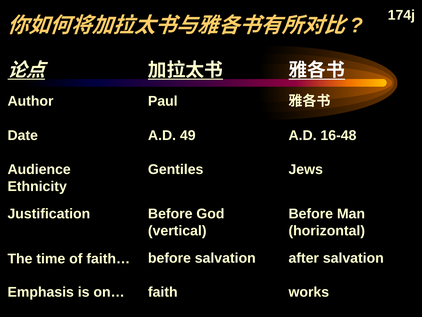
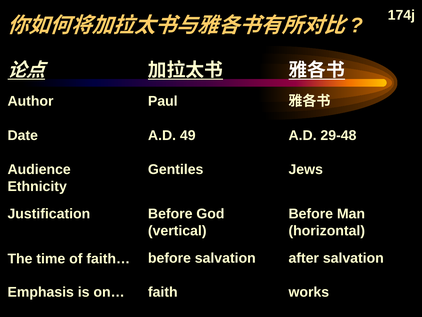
16-48: 16-48 -> 29-48
